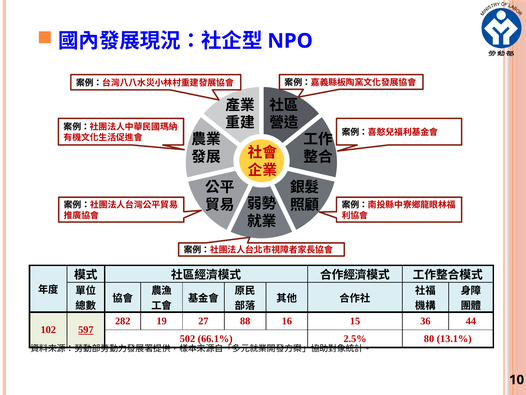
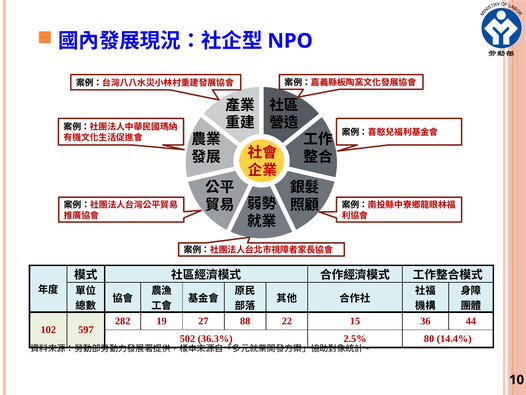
16: 16 -> 22
597 underline: present -> none
66.1%: 66.1% -> 36.3%
13.1%: 13.1% -> 14.4%
